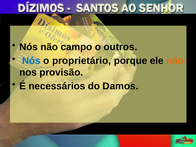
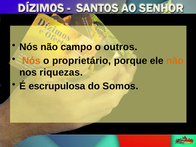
Nós at (31, 61) colour: blue -> orange
provisão: provisão -> riquezas
necessários: necessários -> escrupulosa
Damos: Damos -> Somos
